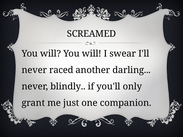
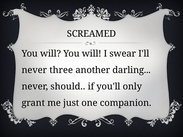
raced: raced -> three
blindly: blindly -> should
